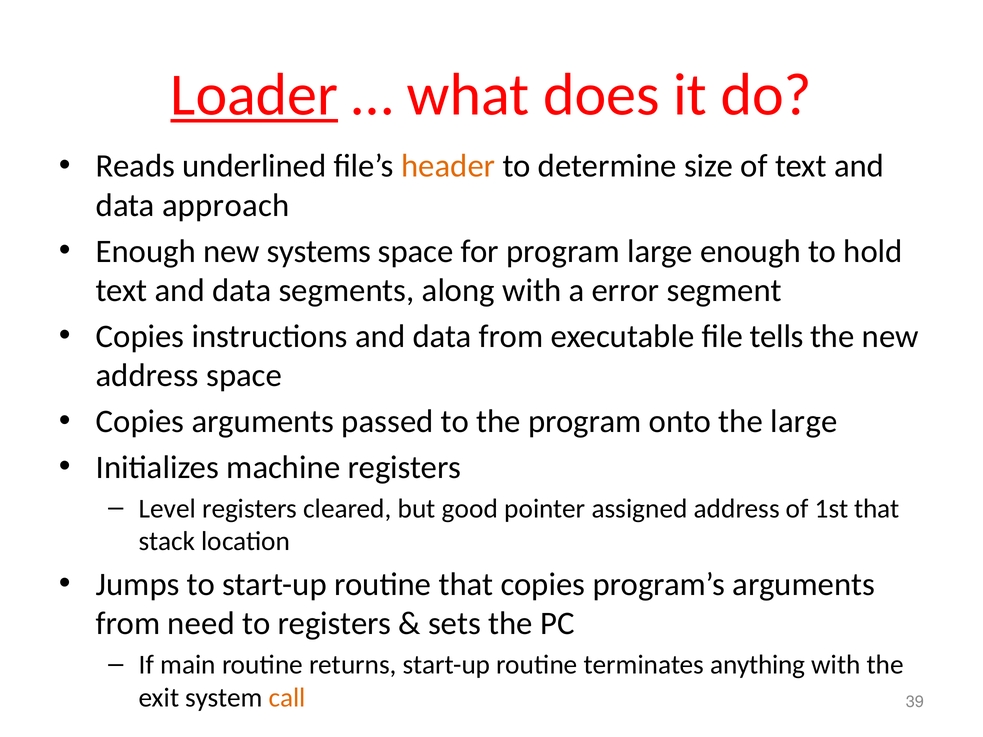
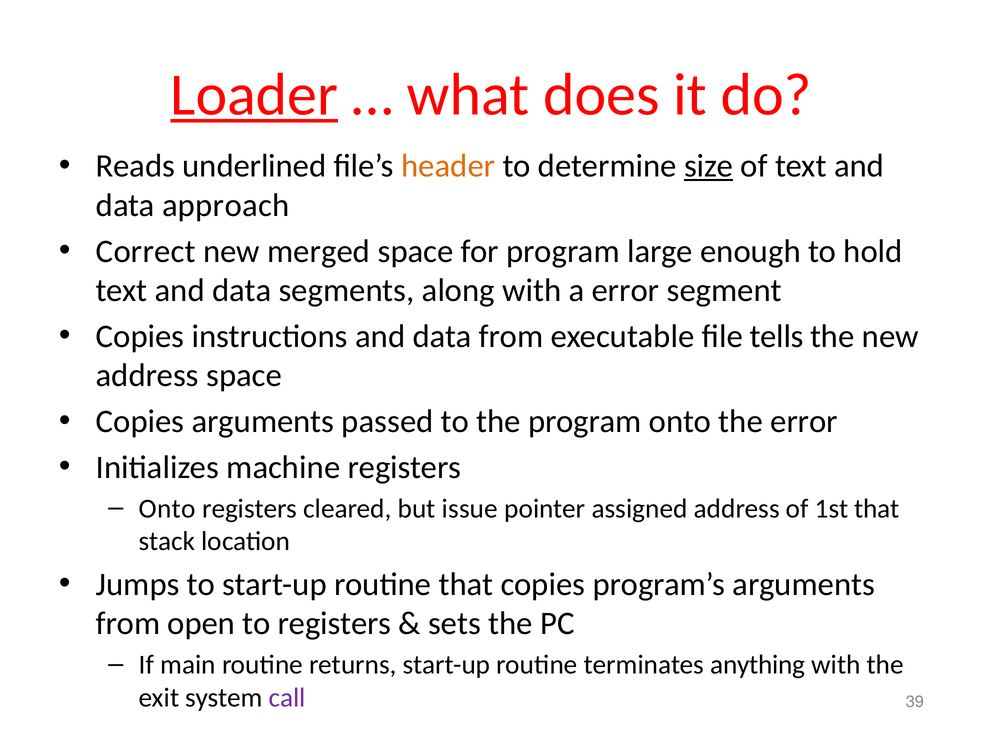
size underline: none -> present
Enough at (146, 251): Enough -> Correct
systems: systems -> merged
the large: large -> error
Level at (168, 509): Level -> Onto
good: good -> issue
need: need -> open
call colour: orange -> purple
